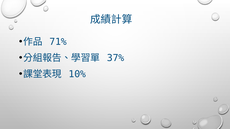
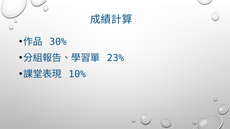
71%: 71% -> 30%
37%: 37% -> 23%
